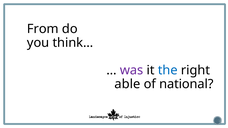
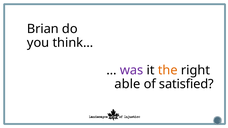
From: From -> Brian
the colour: blue -> orange
national: national -> satisfied
